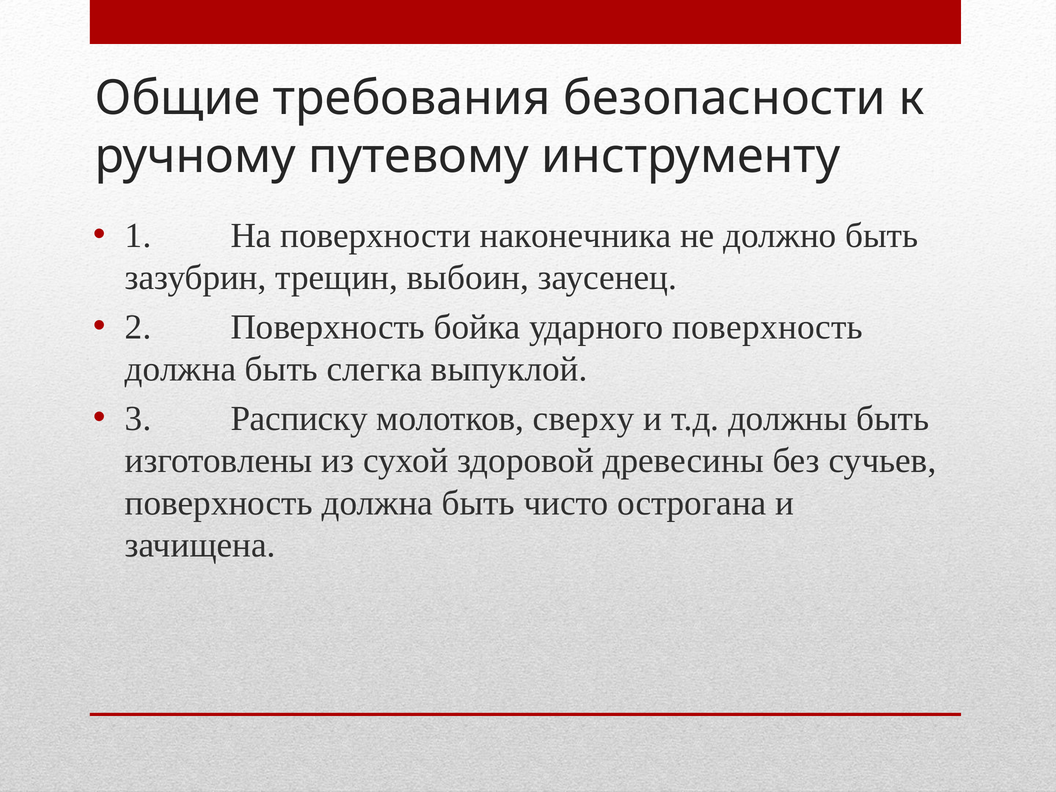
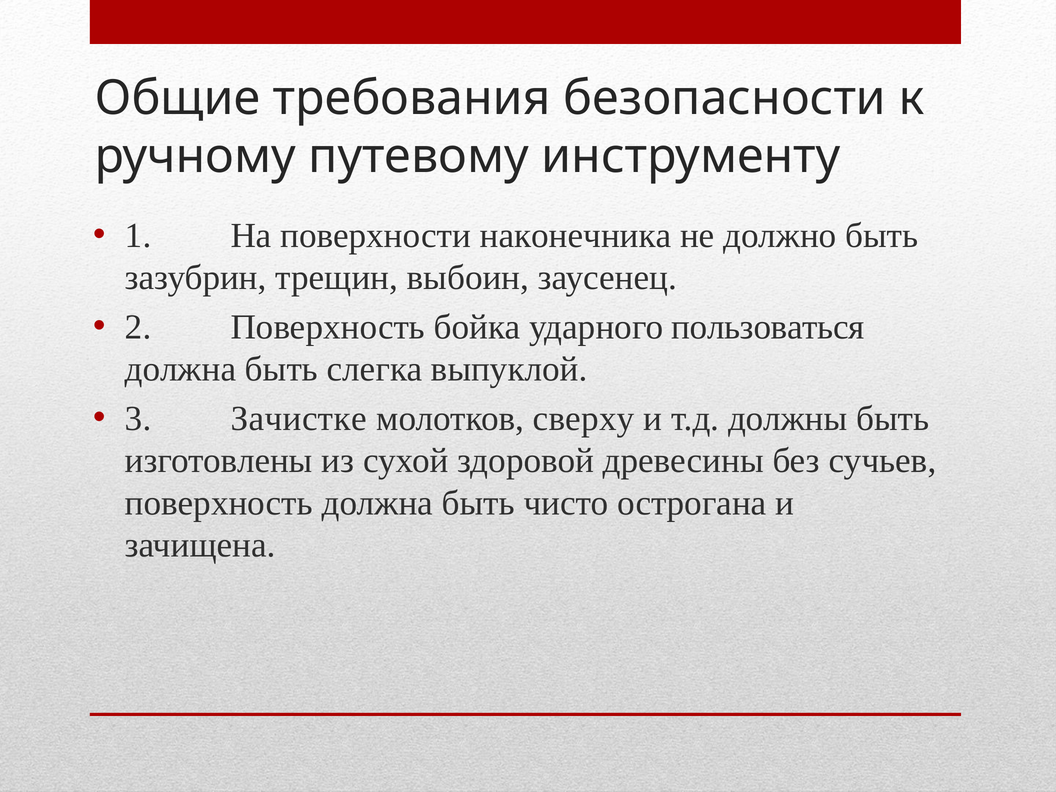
ударного поверхность: поверхность -> пользоваться
Расписку: Расписку -> Зачистке
